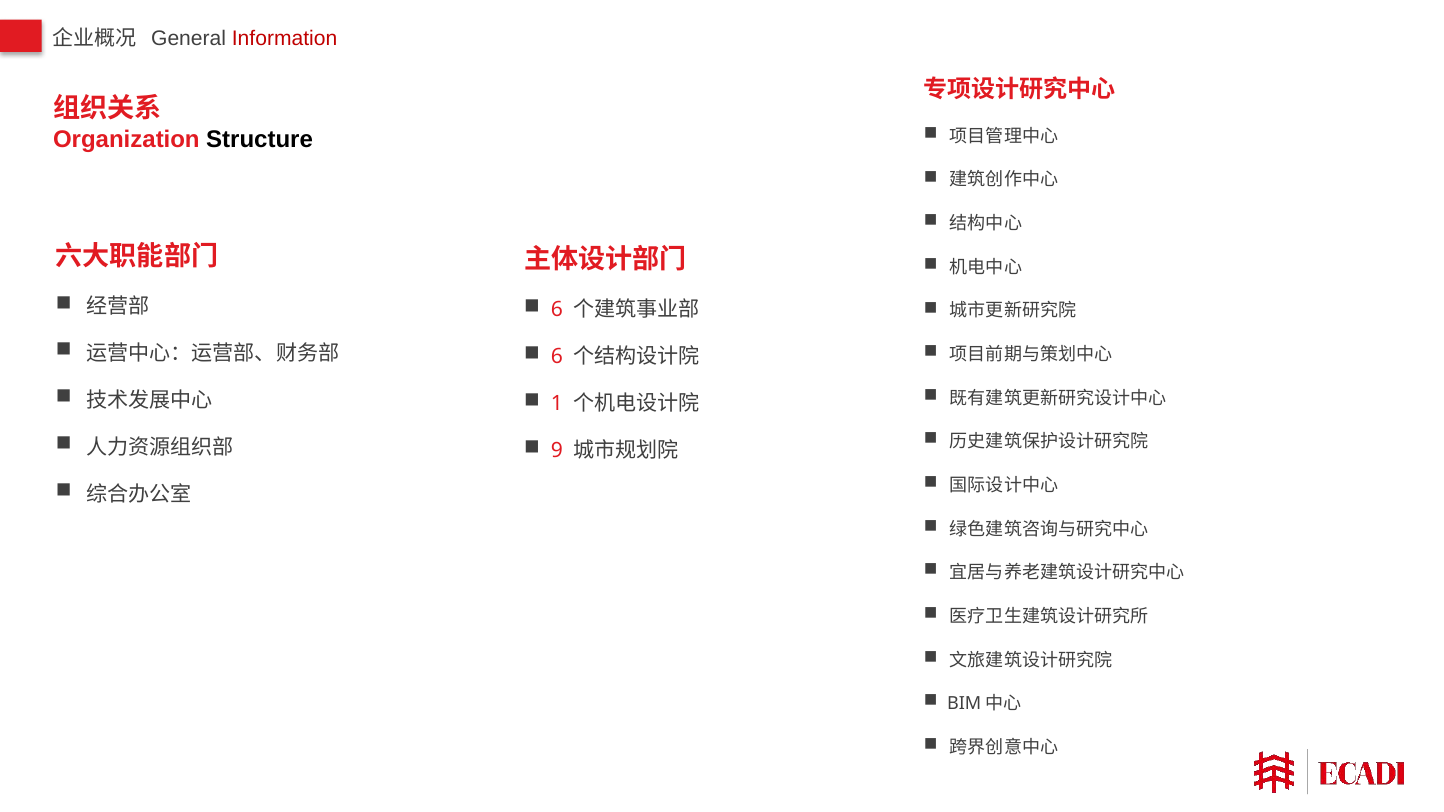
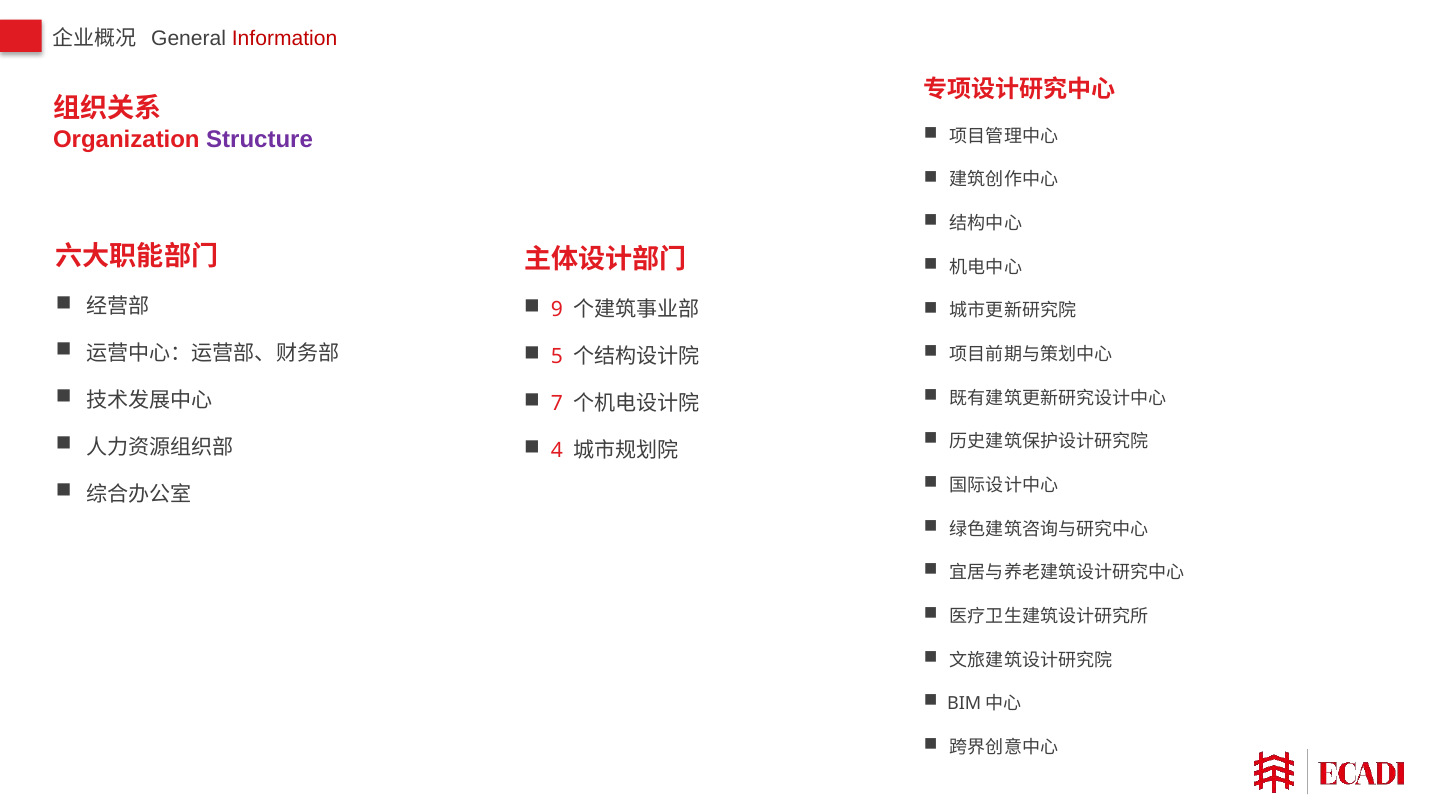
Structure colour: black -> purple
6 at (557, 310): 6 -> 9
6 at (557, 357): 6 -> 5
1: 1 -> 7
9: 9 -> 4
